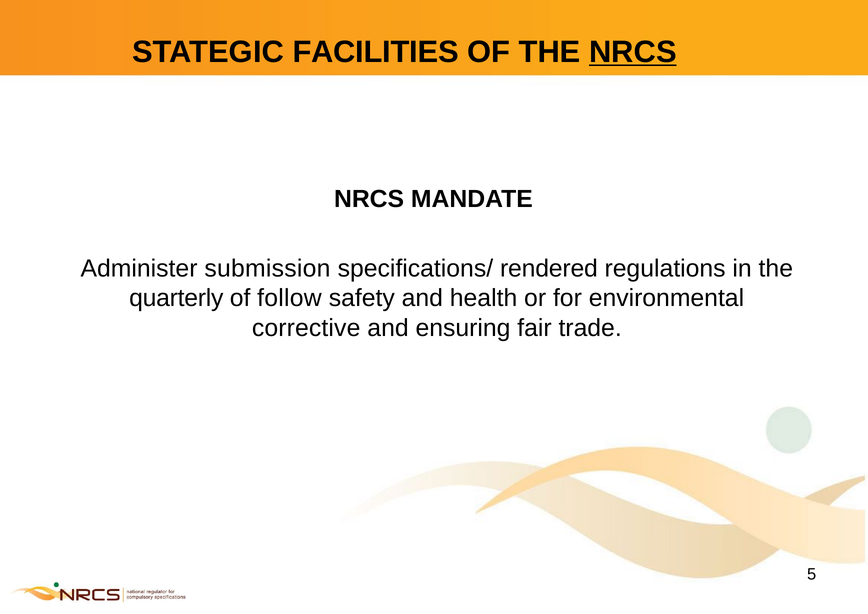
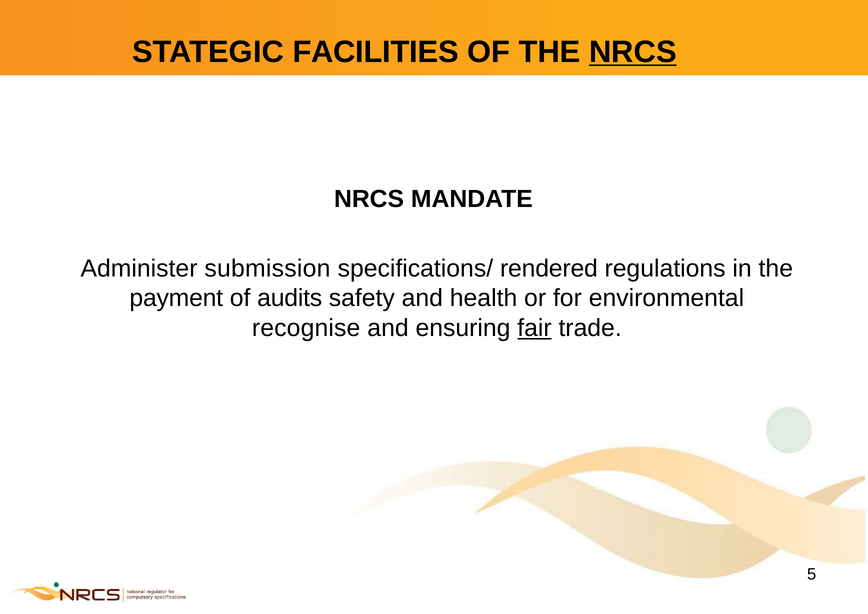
quarterly: quarterly -> payment
follow: follow -> audits
corrective: corrective -> recognise
fair underline: none -> present
